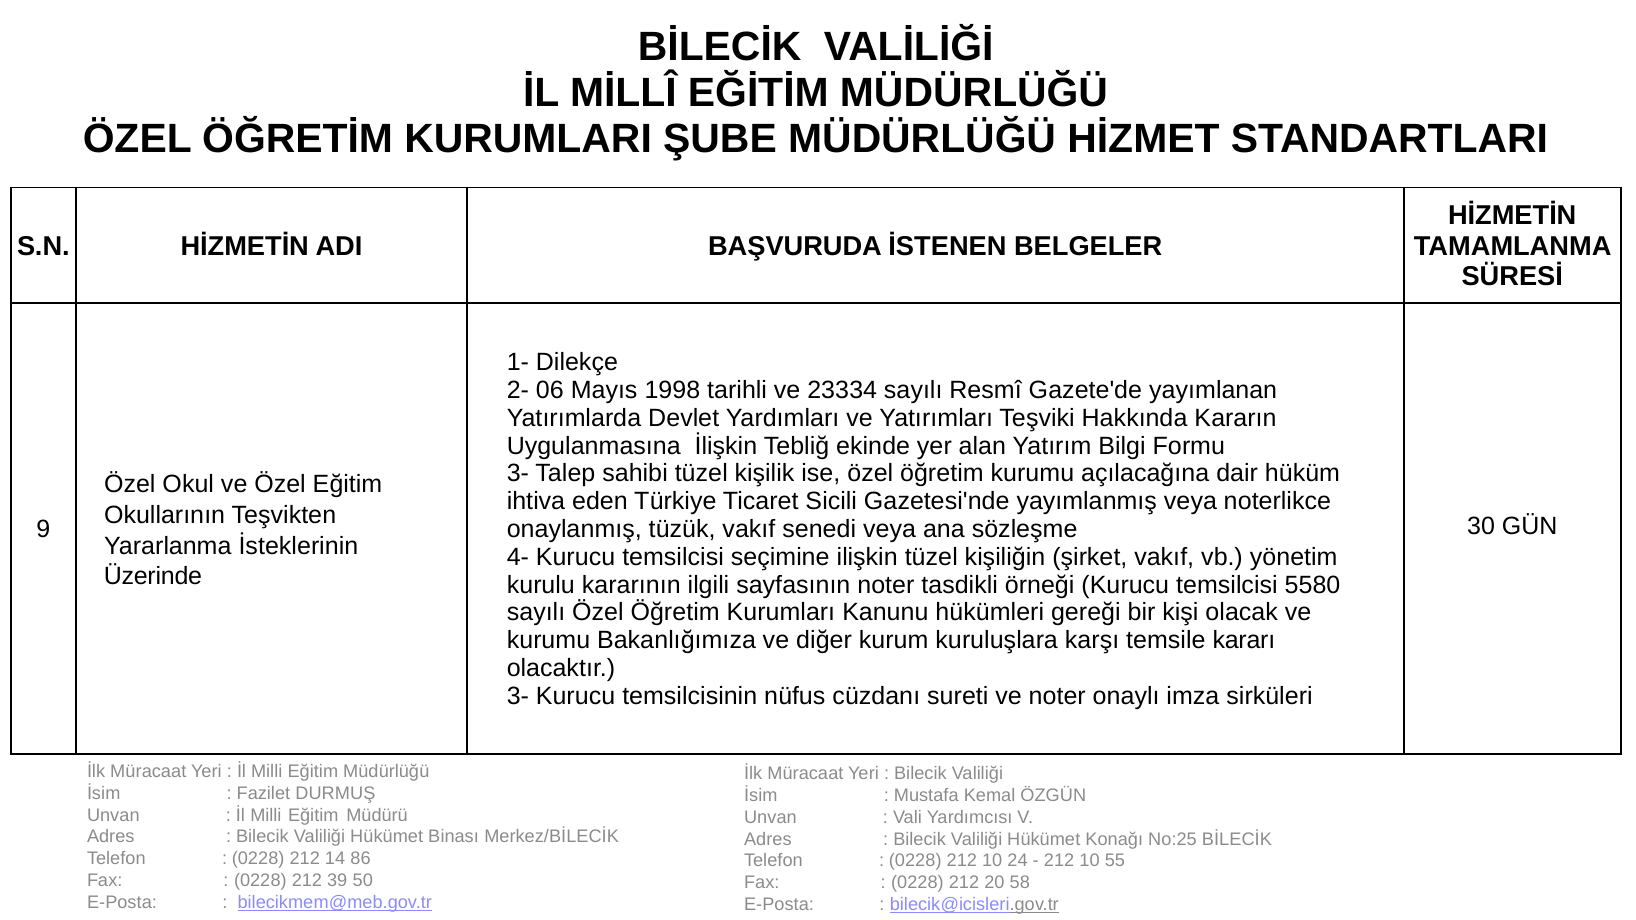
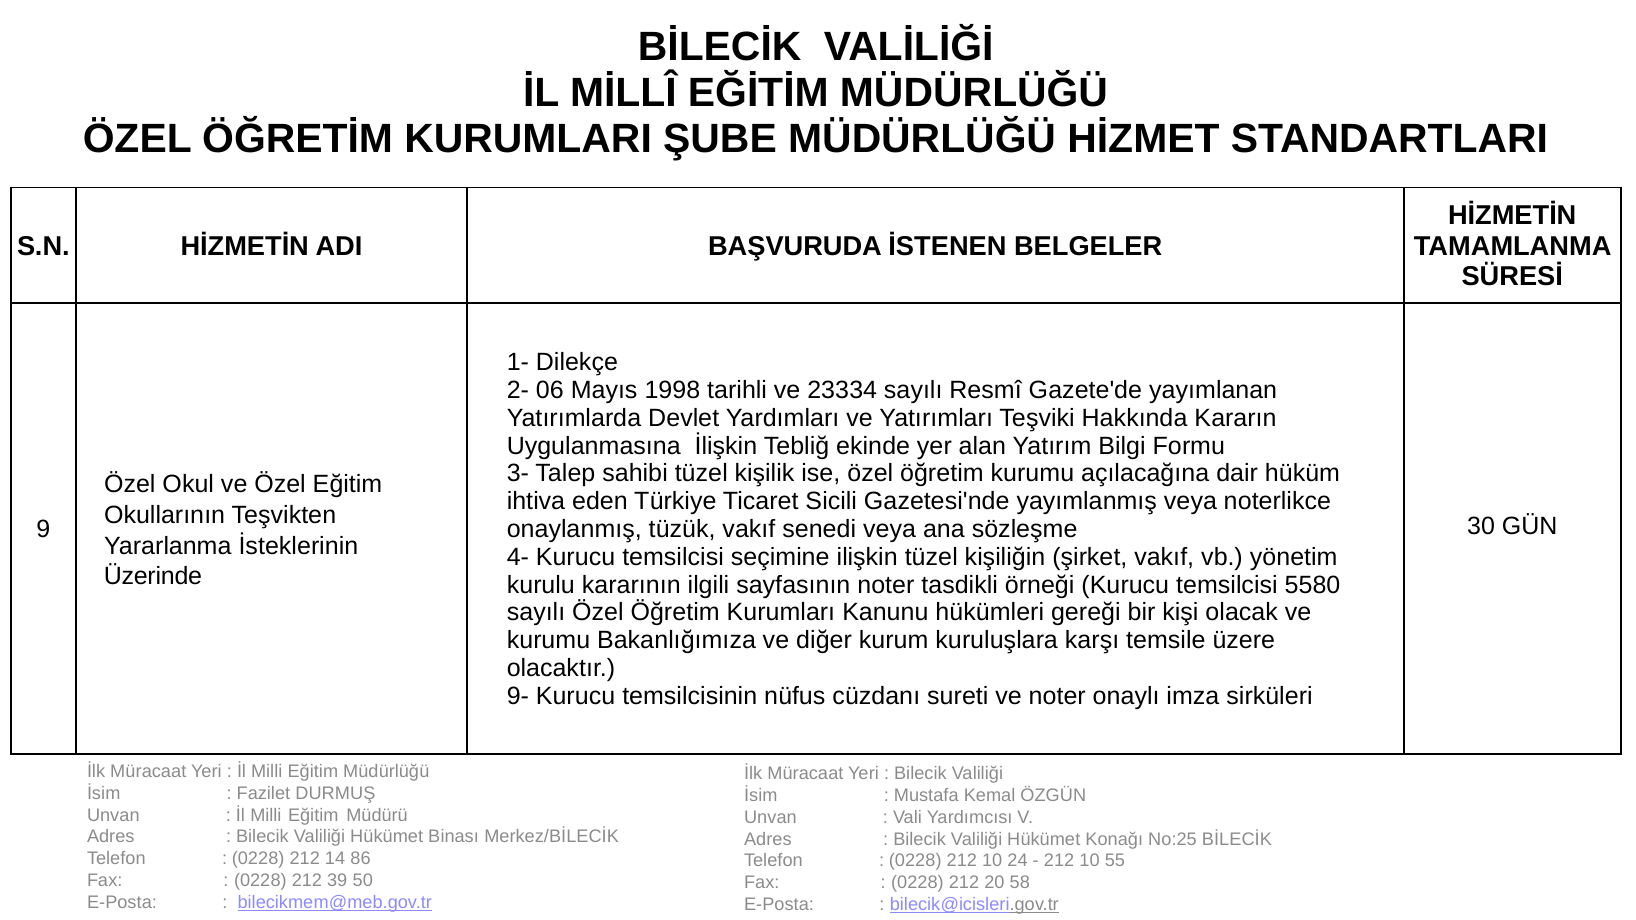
kararı: kararı -> üzere
3- at (518, 696): 3- -> 9-
